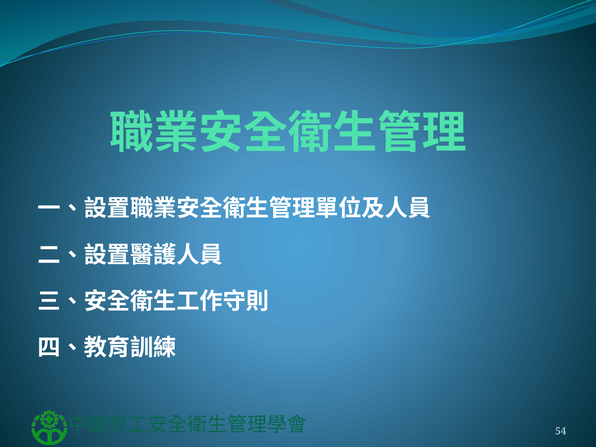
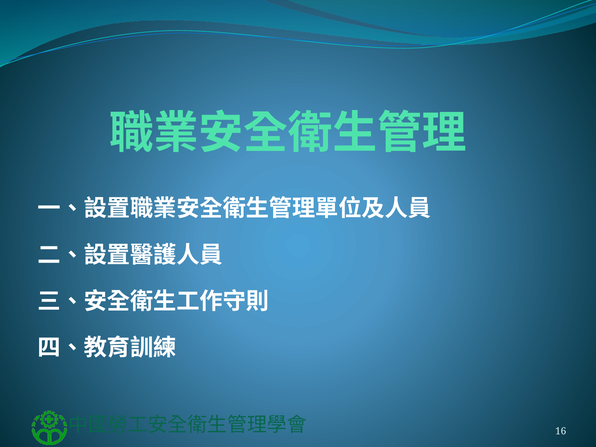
54: 54 -> 16
